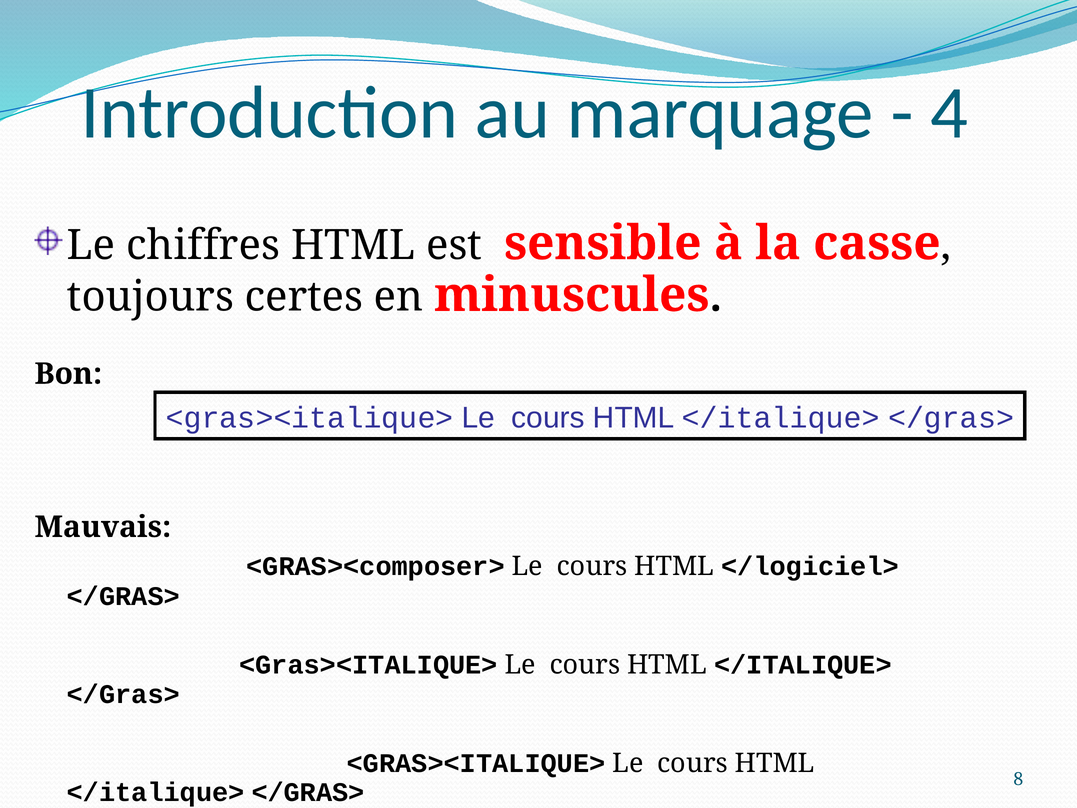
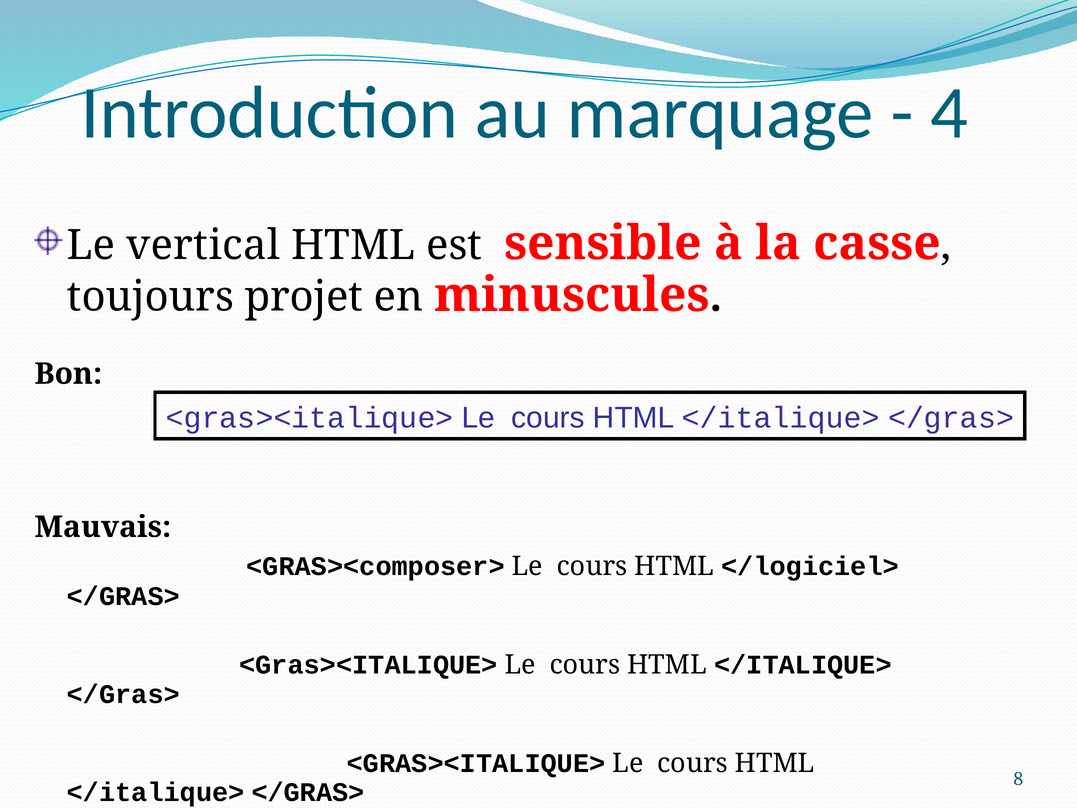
chiffres: chiffres -> vertical
certes: certes -> projet
